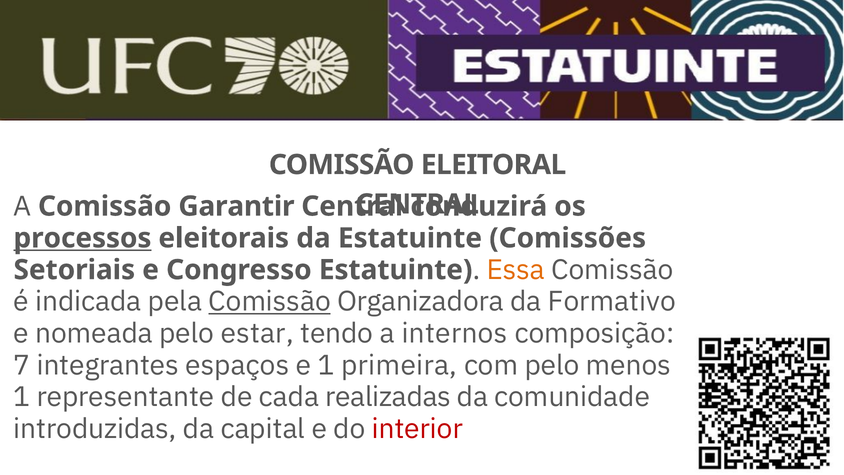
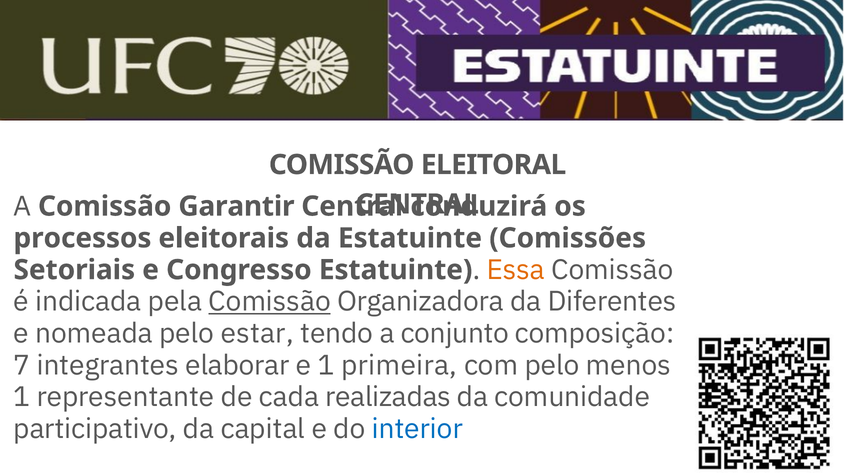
processos underline: present -> none
Formativo: Formativo -> Diferentes
internos: internos -> conjunto
espaços: espaços -> elaborar
introduzidas: introduzidas -> participativo
interior colour: red -> blue
